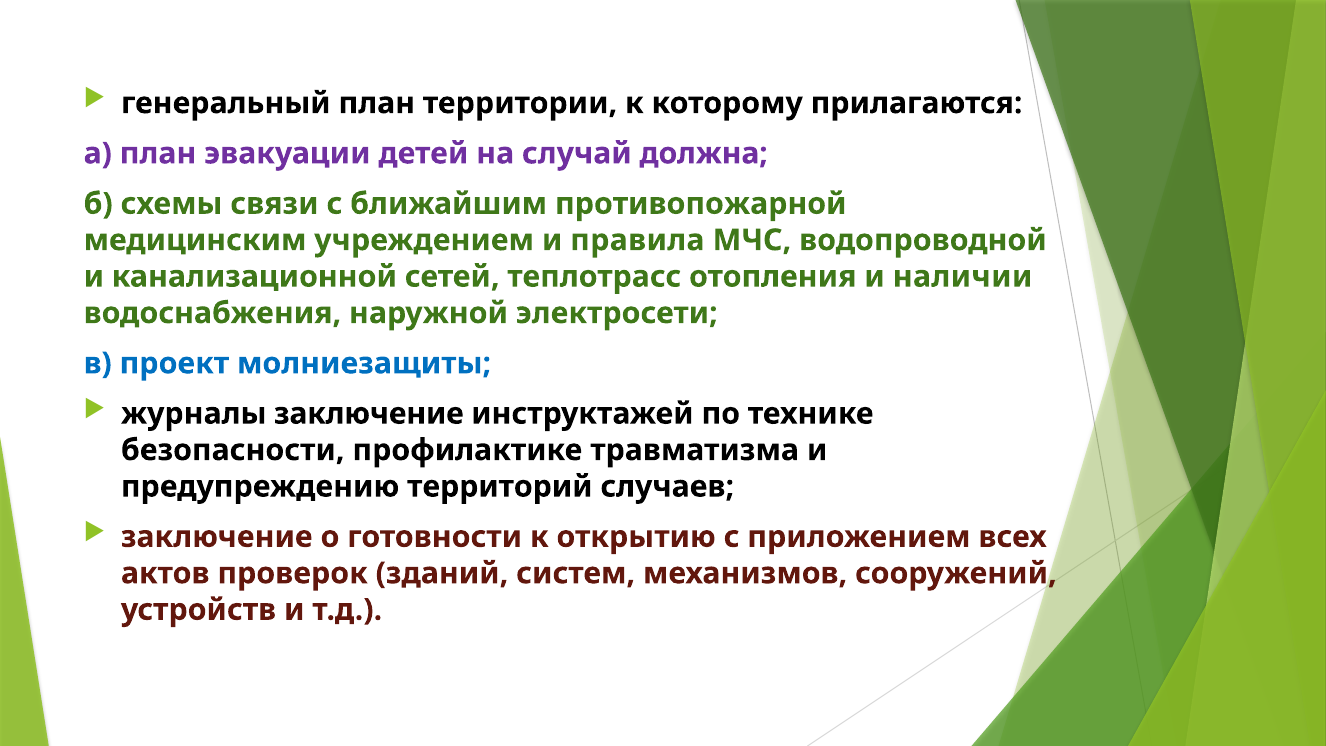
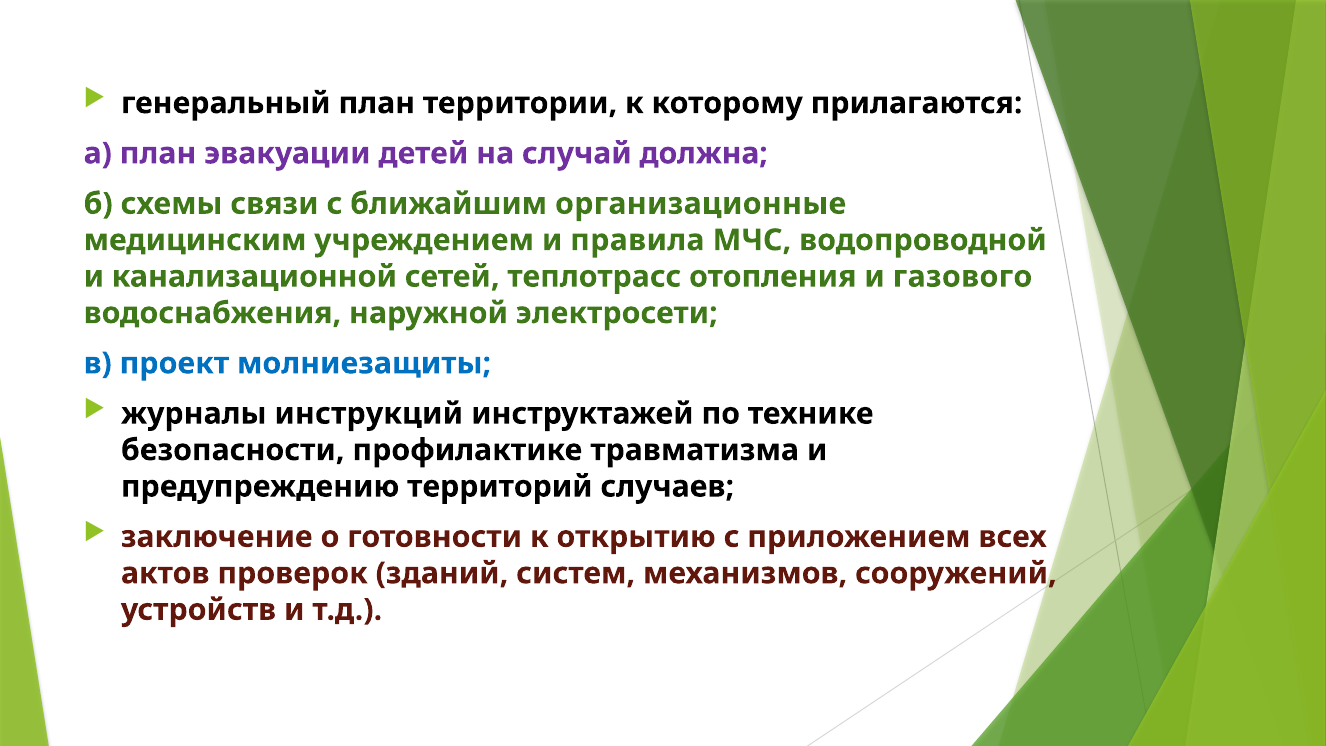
противопожарной: противопожарной -> организационные
наличии: наличии -> газового
журналы заключение: заключение -> инструкций
